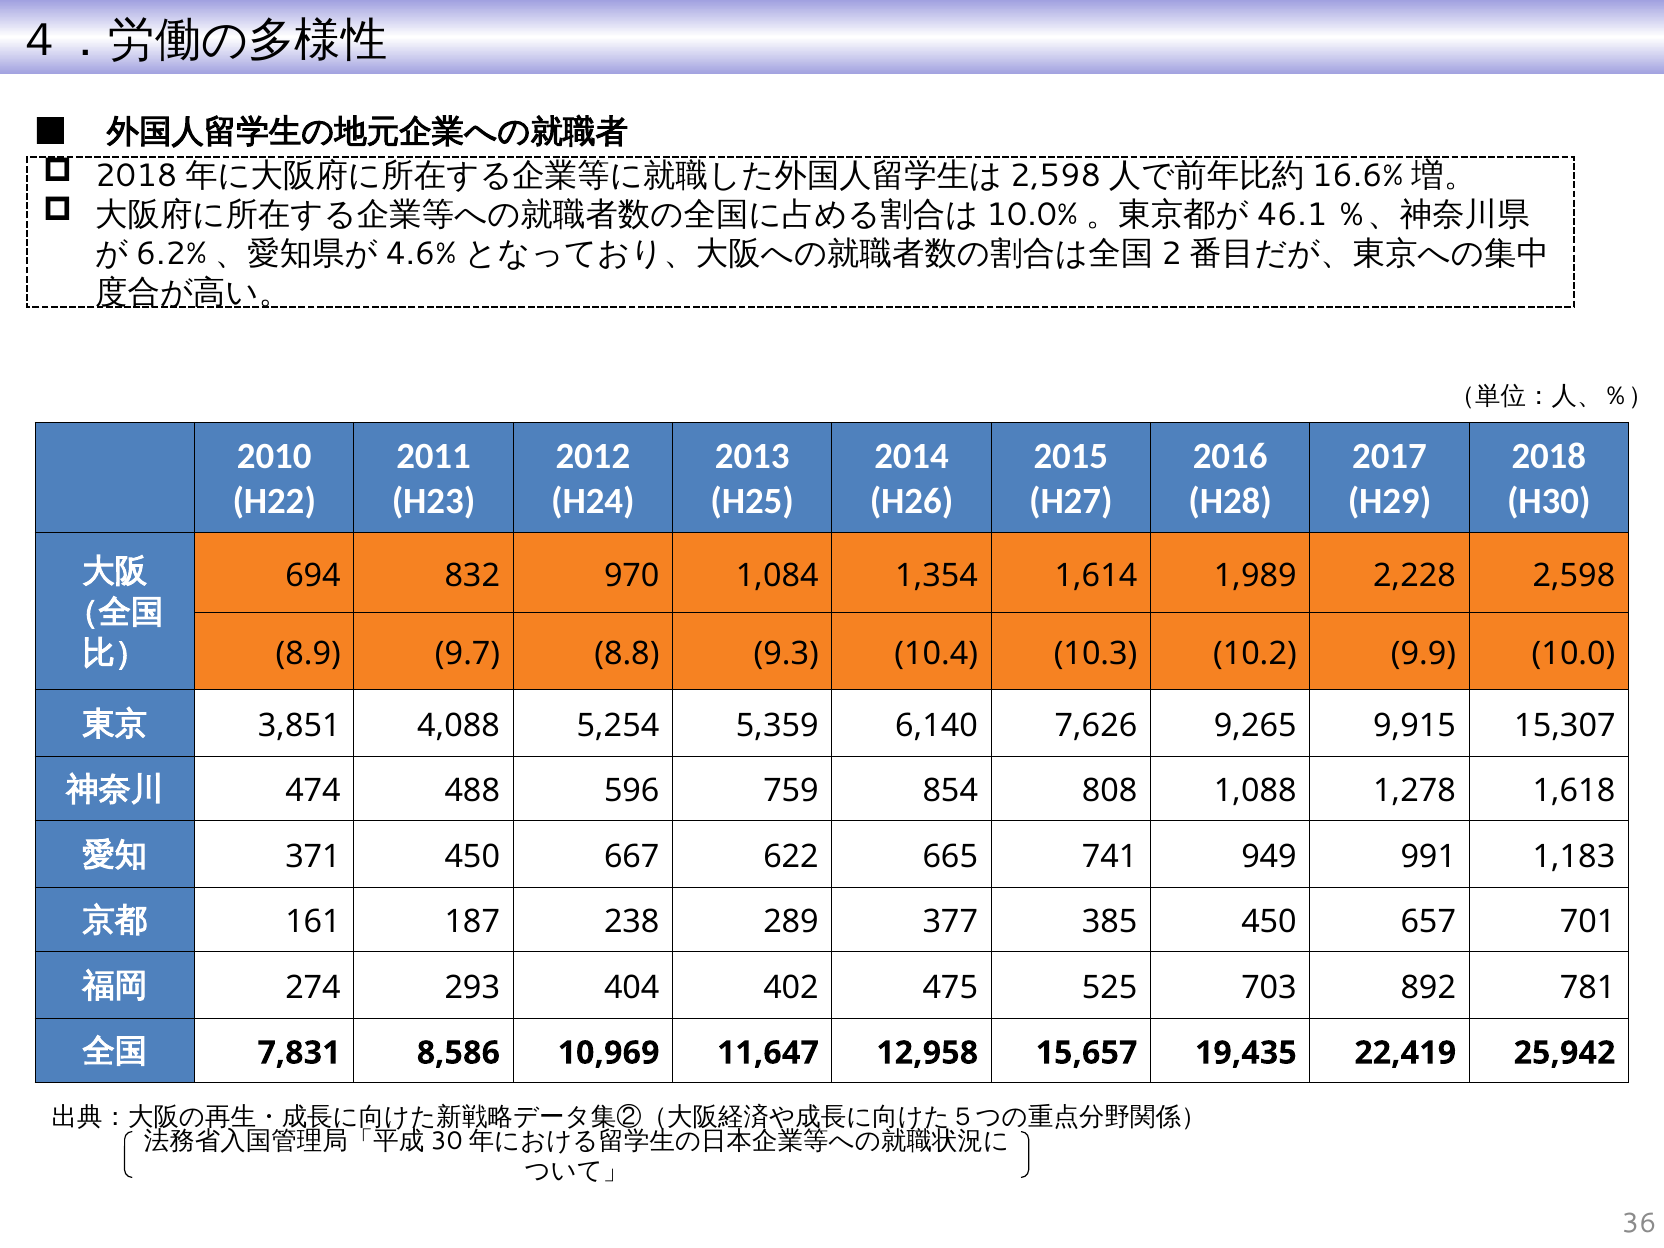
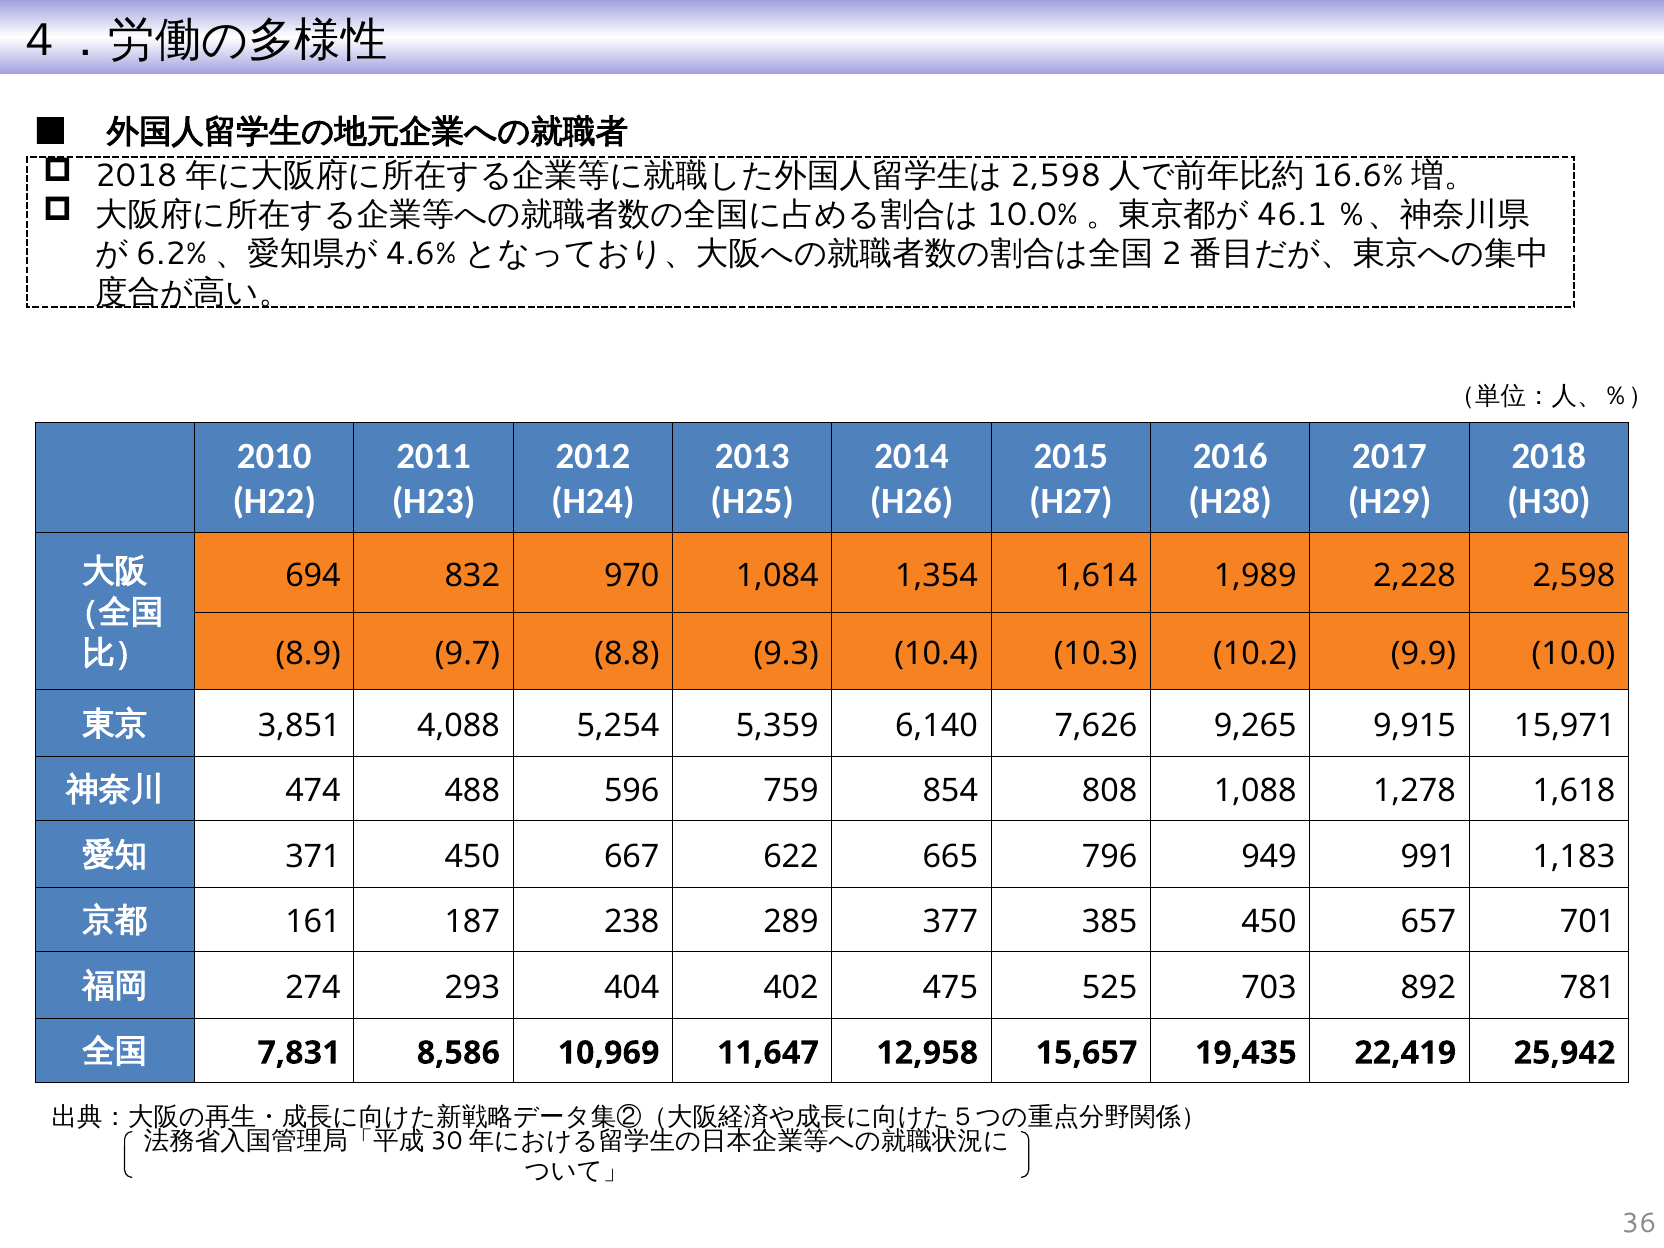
15,307: 15,307 -> 15,971
741: 741 -> 796
